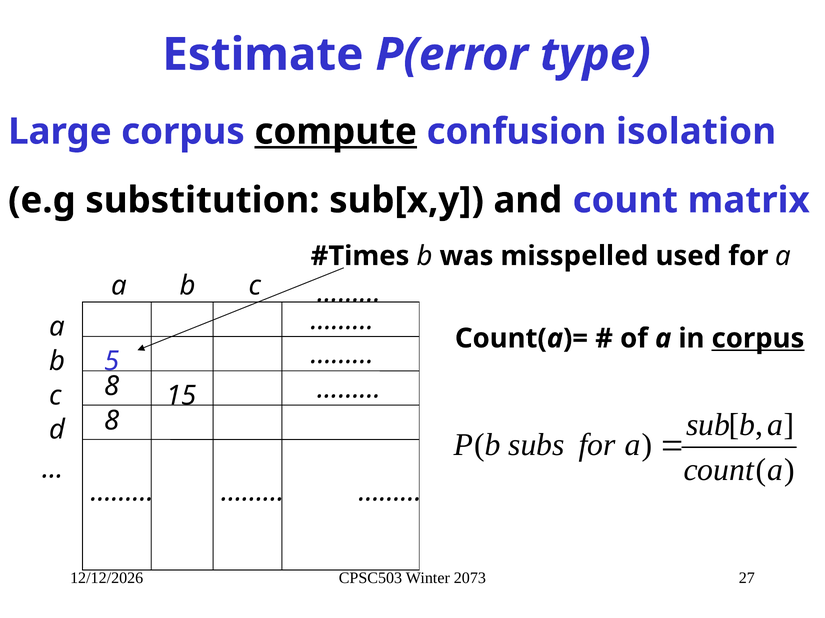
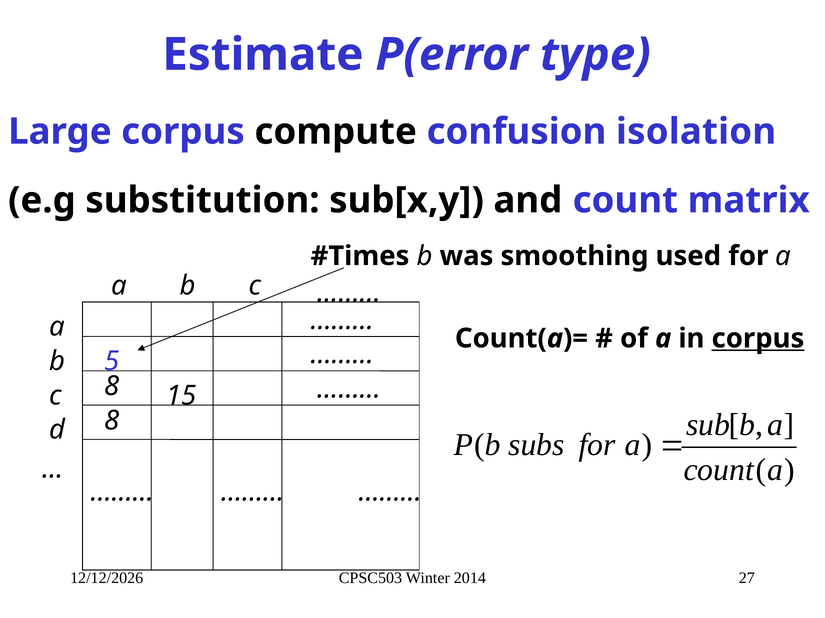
compute underline: present -> none
misspelled: misspelled -> smoothing
2073: 2073 -> 2014
